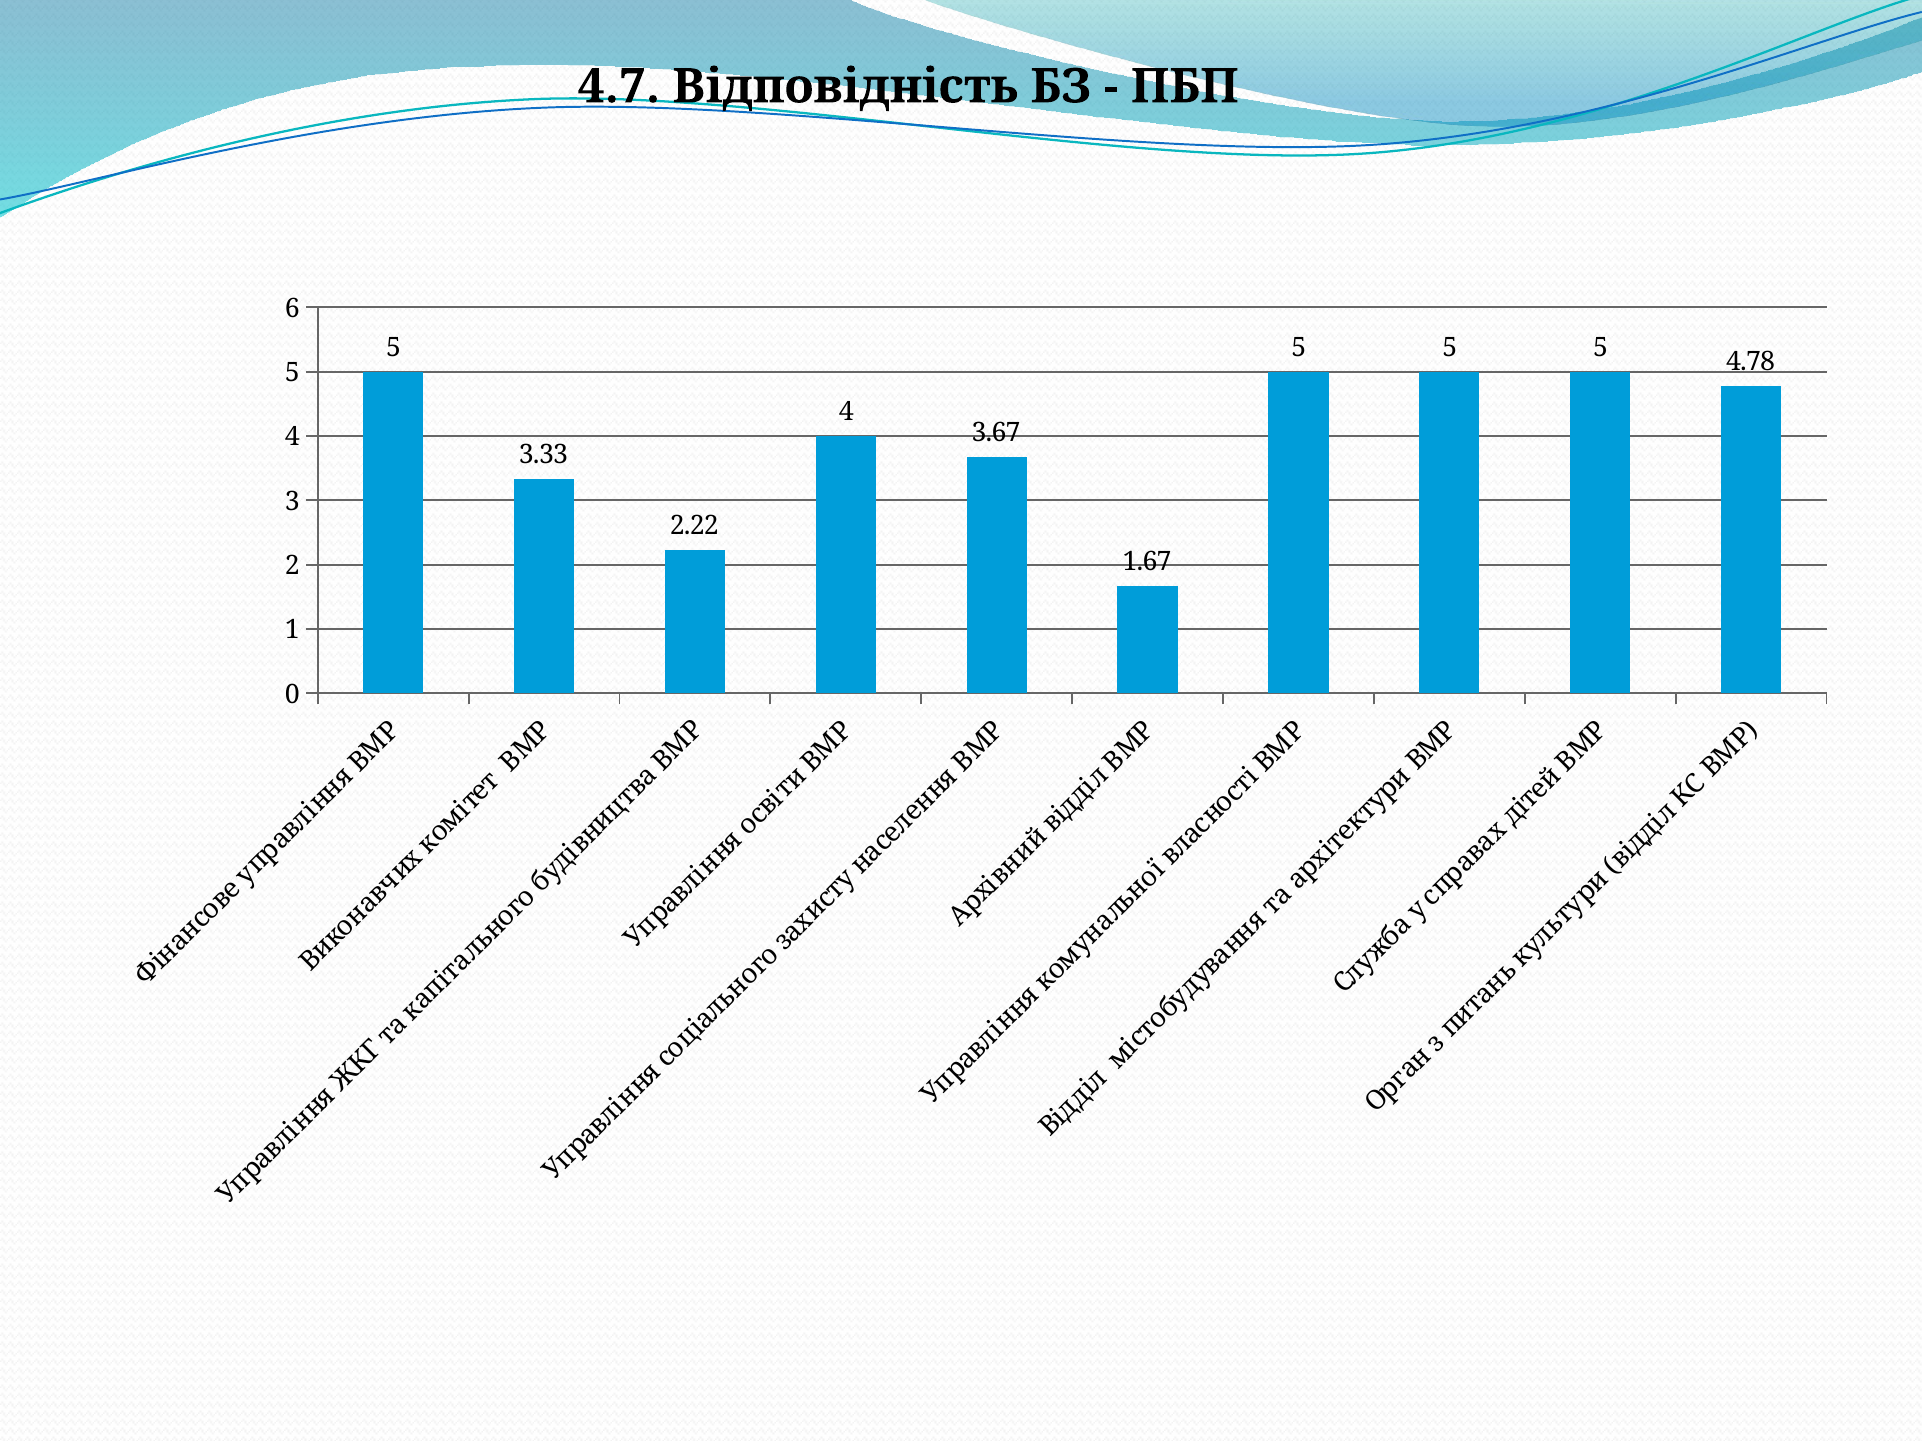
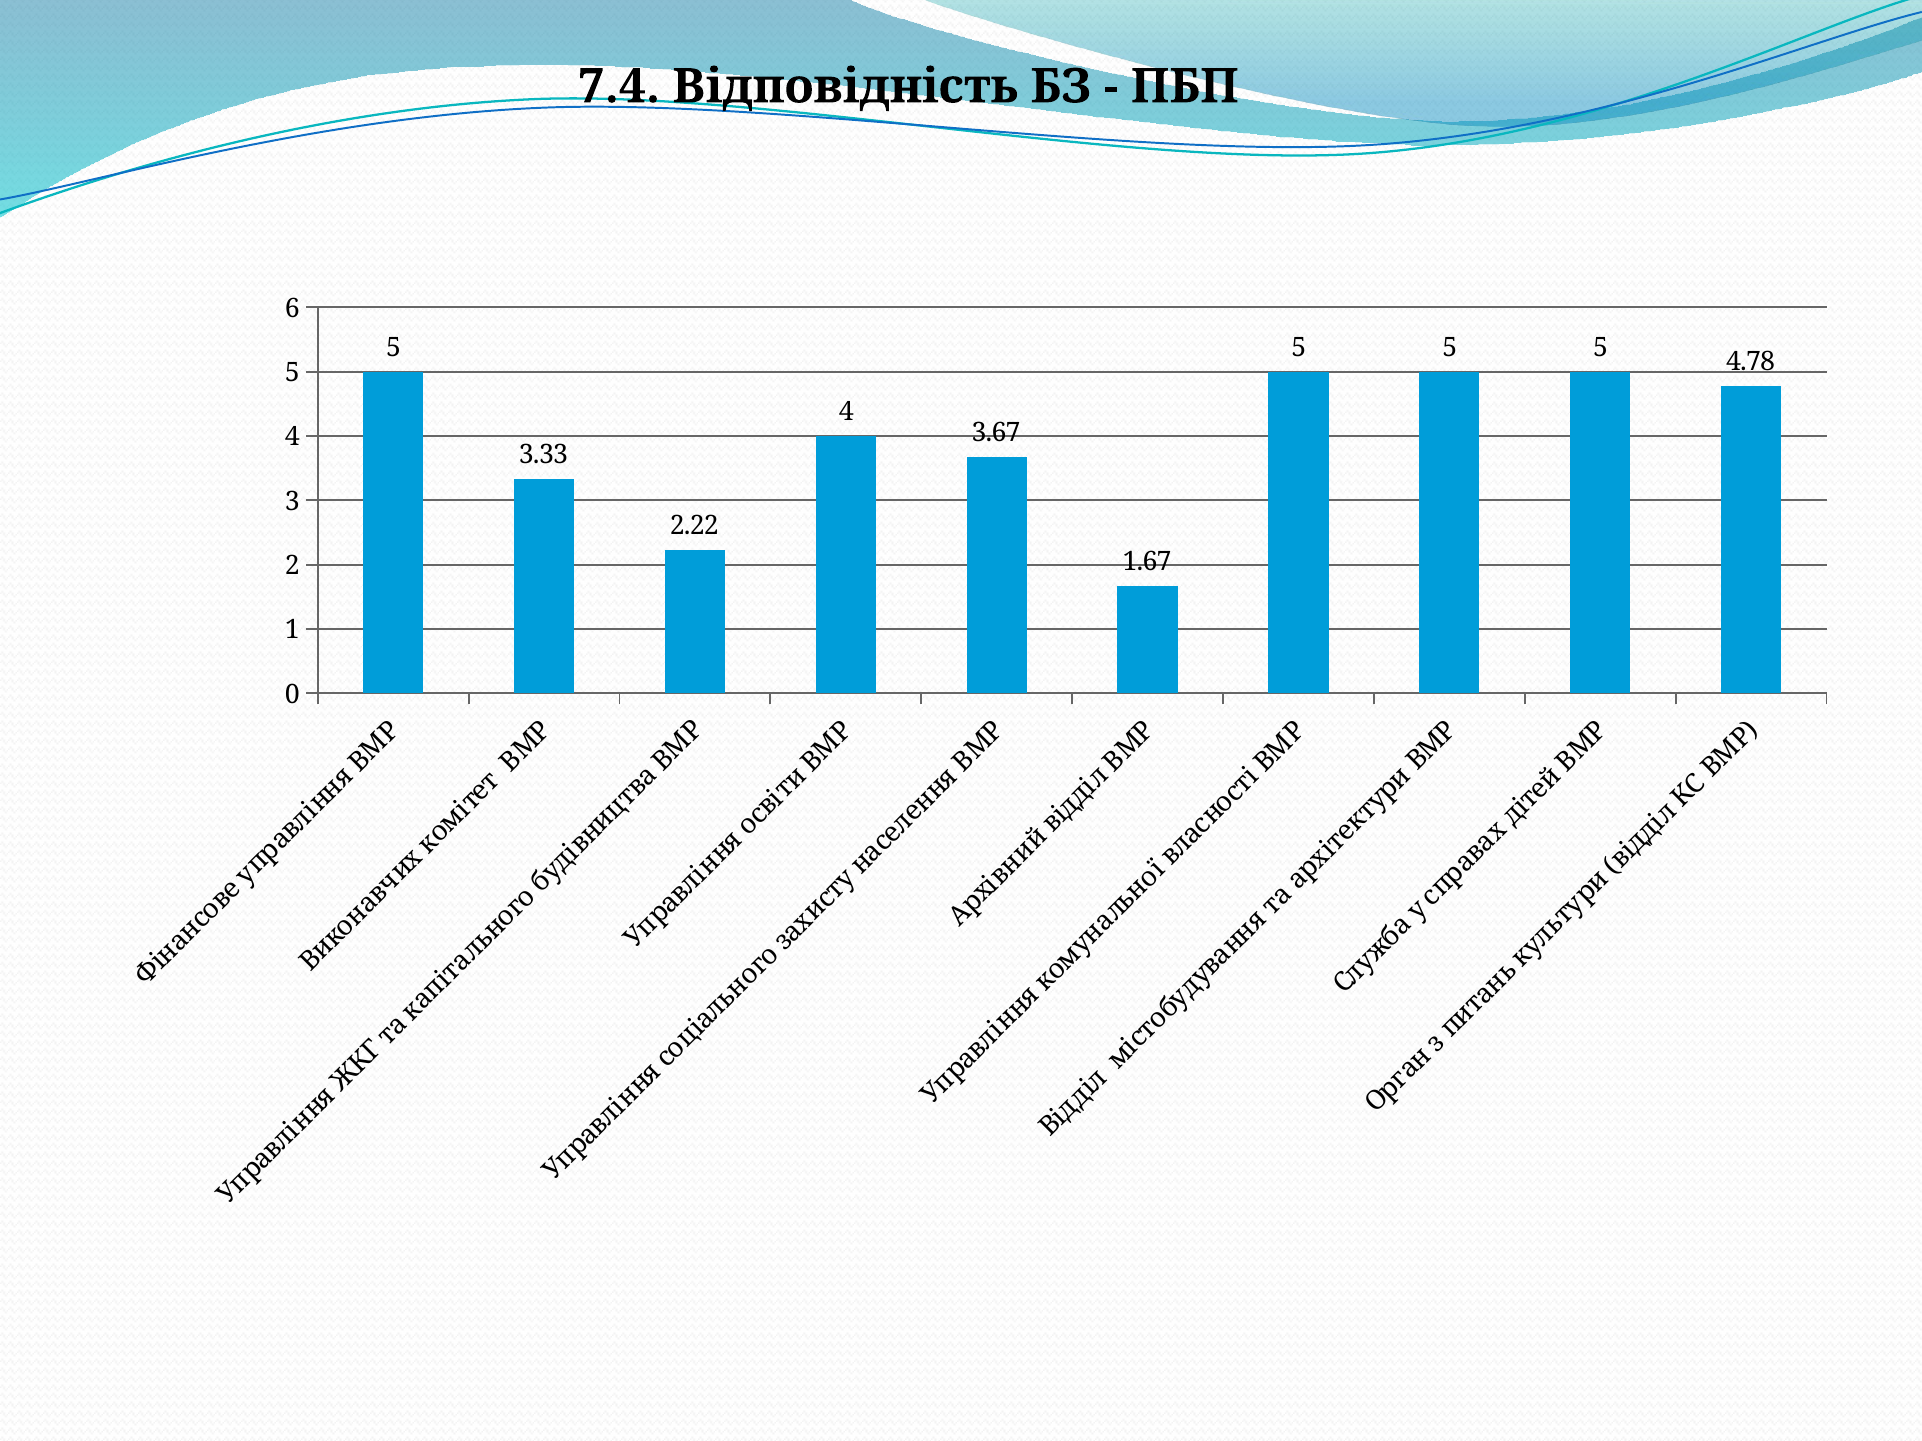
4.7: 4.7 -> 7.4
